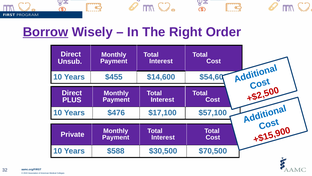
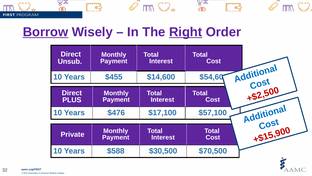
Right underline: none -> present
